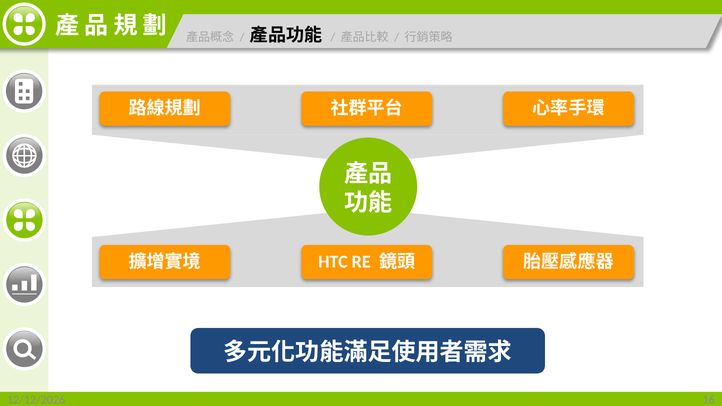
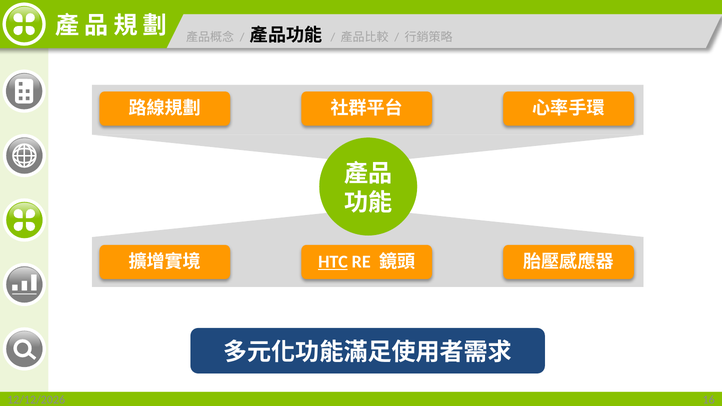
HTC underline: none -> present
